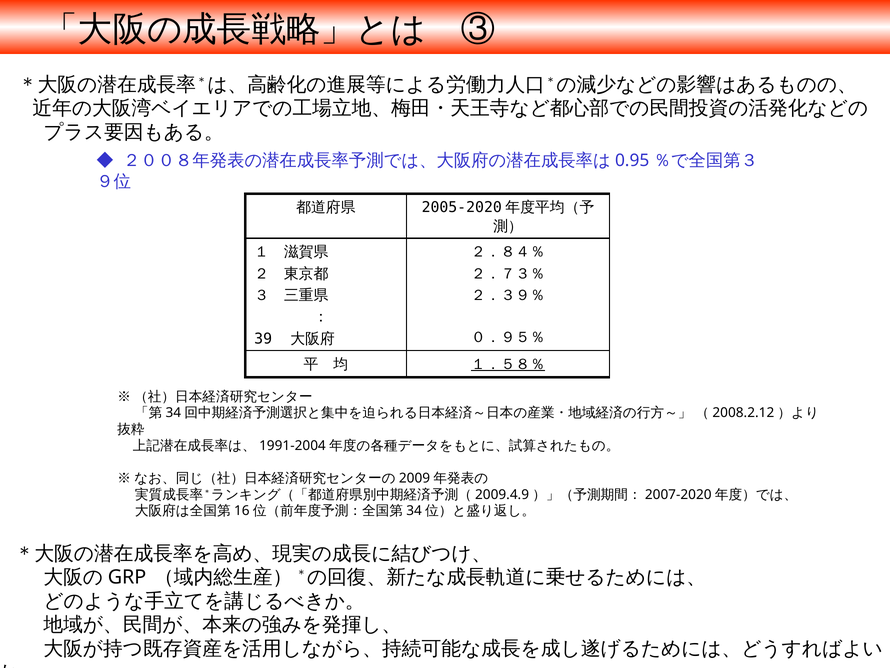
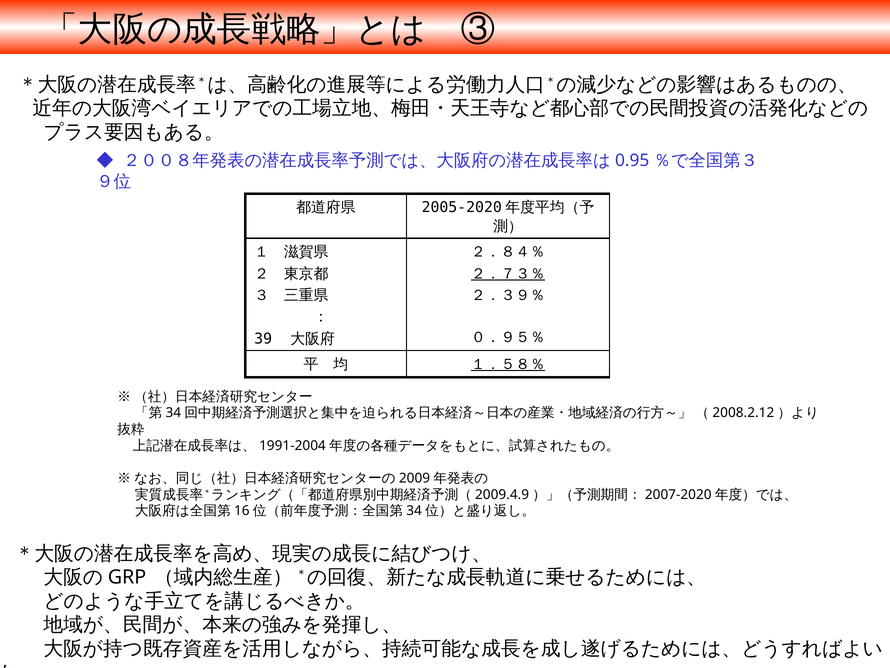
２．７３％ underline: none -> present
